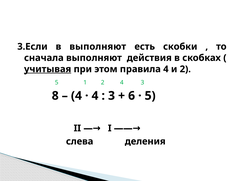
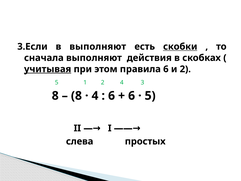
скобки underline: none -> present
правила 4: 4 -> 6
4 at (76, 96): 4 -> 8
3 at (112, 96): 3 -> 6
деления: деления -> простых
